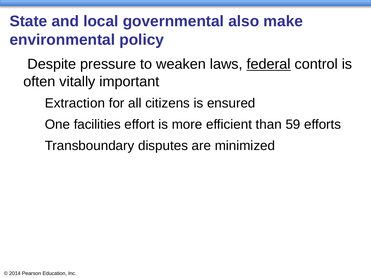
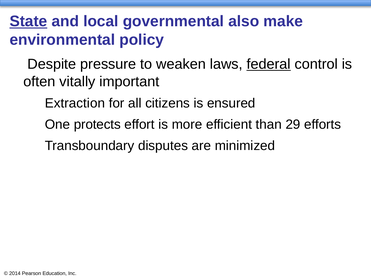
State underline: none -> present
facilities: facilities -> protects
59: 59 -> 29
